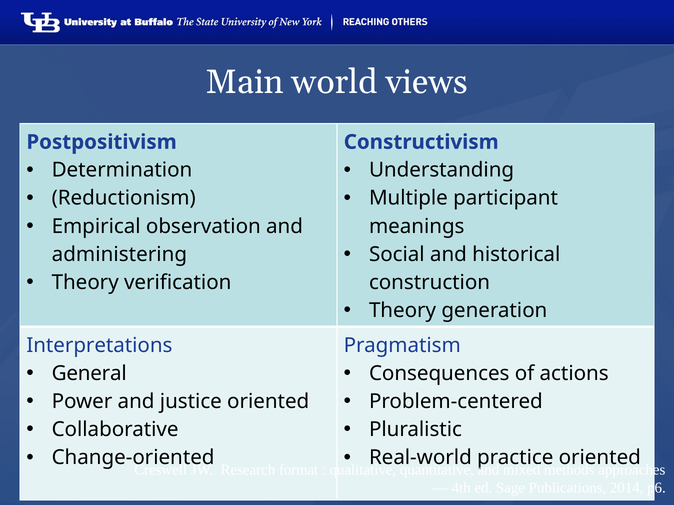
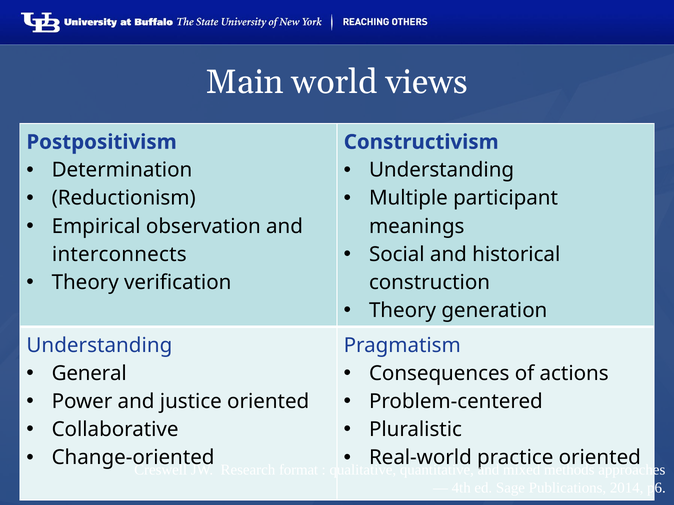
administering: administering -> interconnects
Interpretations at (99, 346): Interpretations -> Understanding
